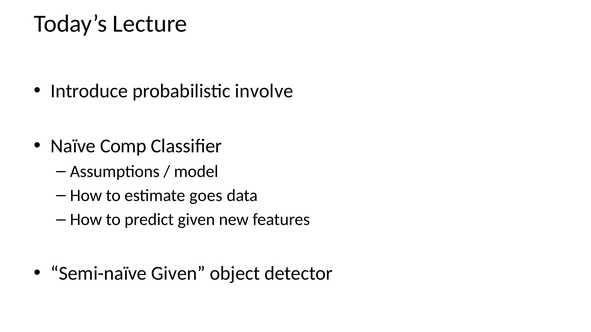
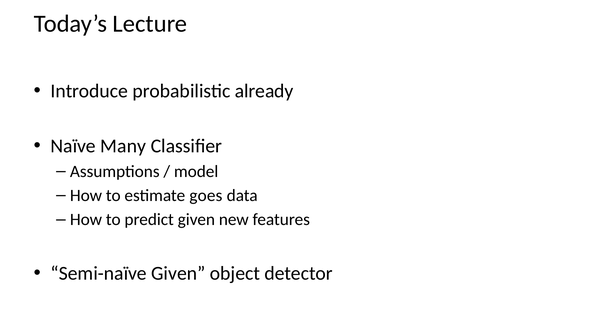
involve: involve -> already
Comp: Comp -> Many
